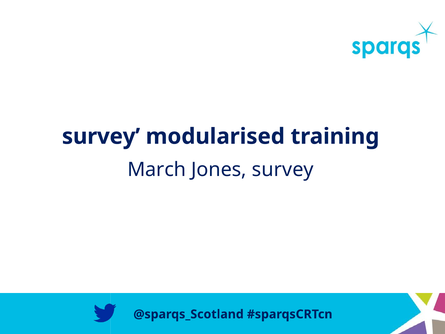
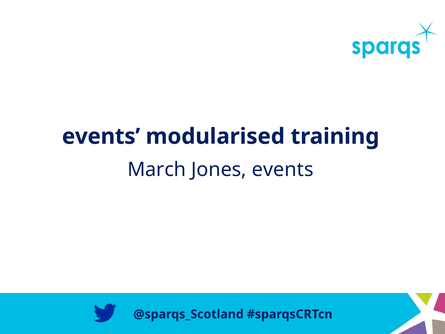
survey at (101, 136): survey -> events
Jones survey: survey -> events
